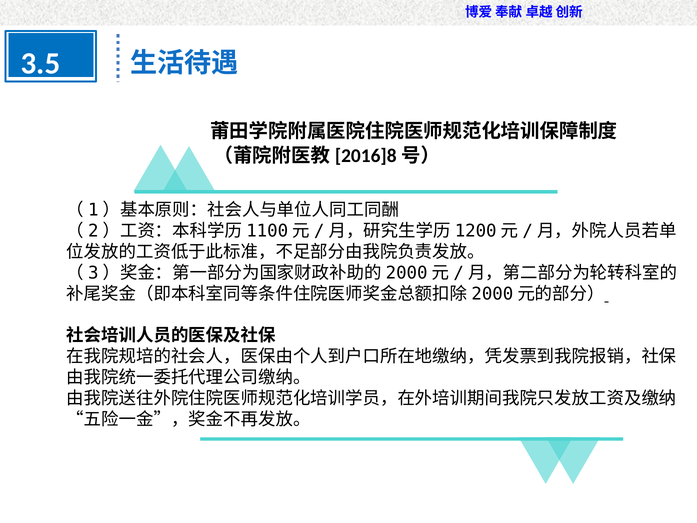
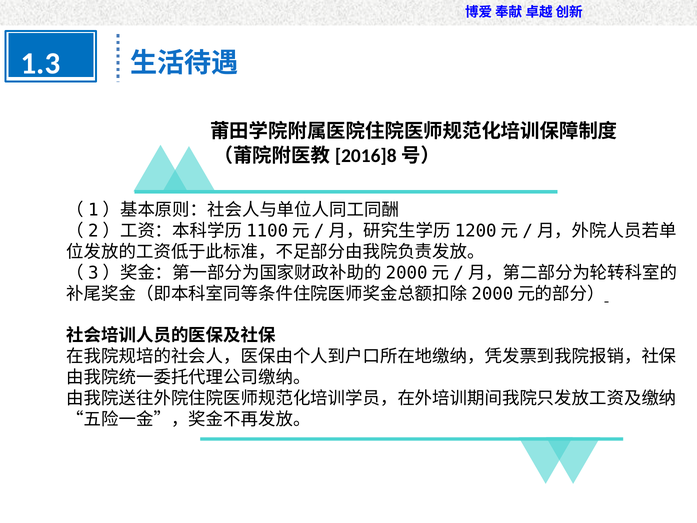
3.5: 3.5 -> 1.3
